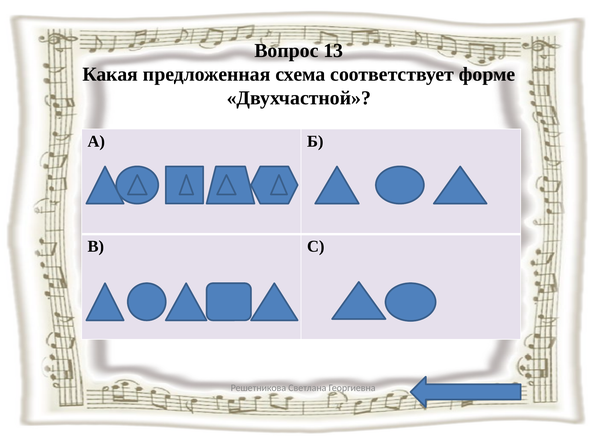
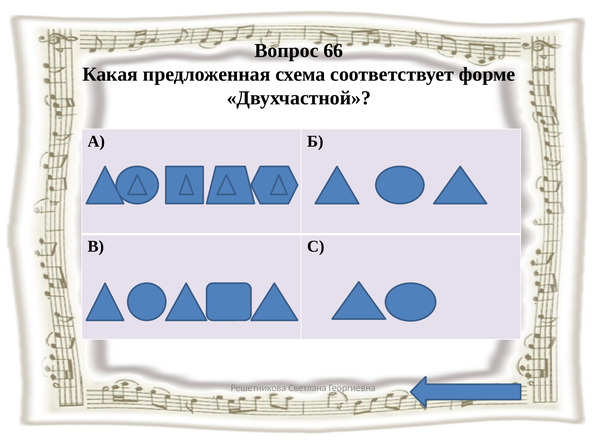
13: 13 -> 66
